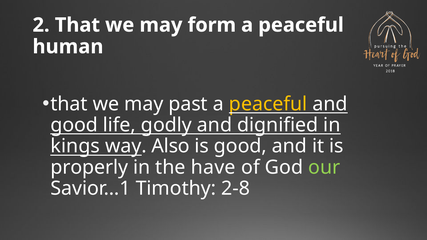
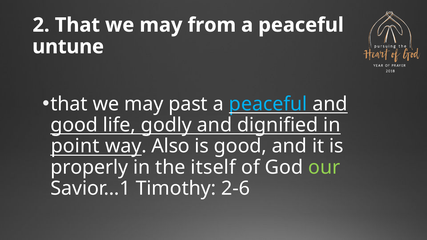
form: form -> from
human: human -> untune
peaceful at (268, 104) colour: yellow -> light blue
kings: kings -> point
have: have -> itself
2-8: 2-8 -> 2-6
